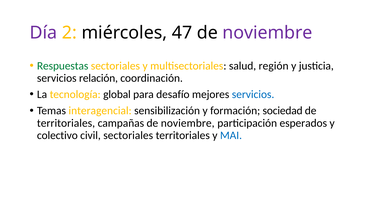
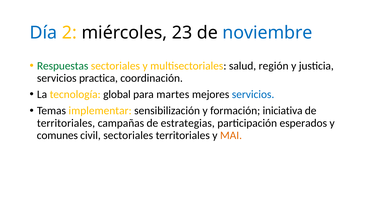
Día colour: purple -> blue
47: 47 -> 23
noviembre at (267, 33) colour: purple -> blue
relación: relación -> practica
desafío: desafío -> martes
interagencial: interagencial -> implementar
sociedad: sociedad -> iniciativa
campañas de noviembre: noviembre -> estrategias
colectivo: colectivo -> comunes
MAI colour: blue -> orange
